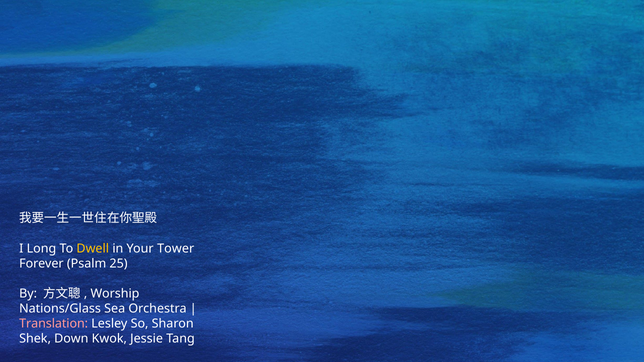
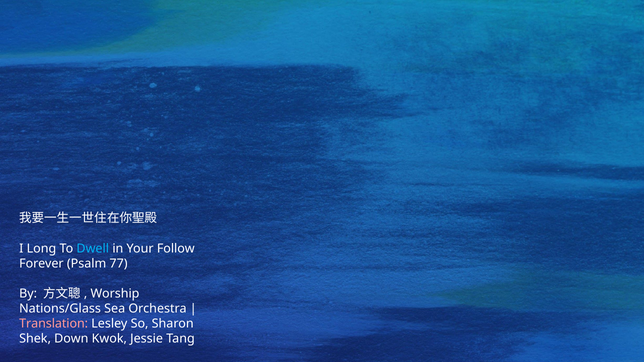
Dwell colour: yellow -> light blue
Tower: Tower -> Follow
25: 25 -> 77
